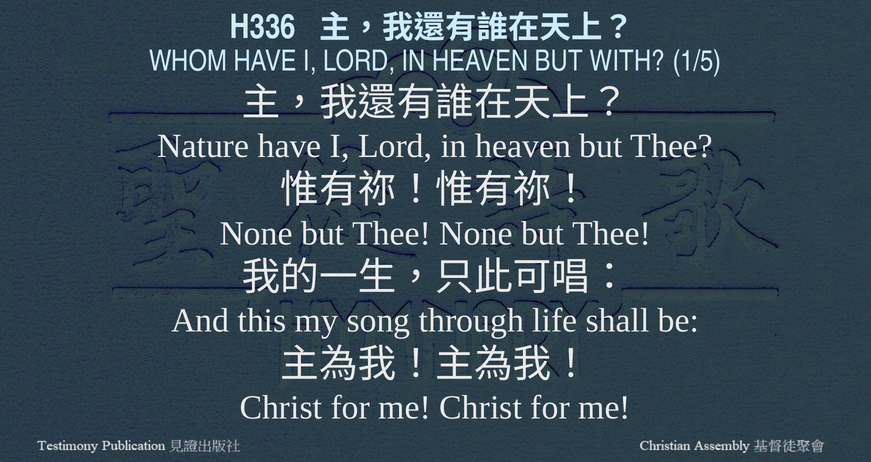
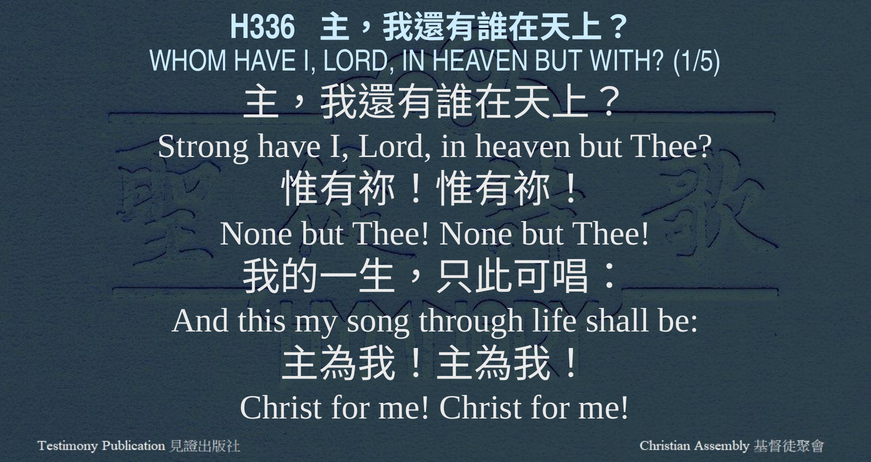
Nature: Nature -> Strong
